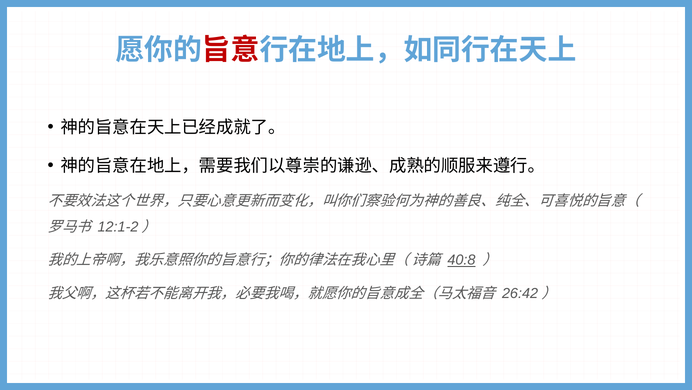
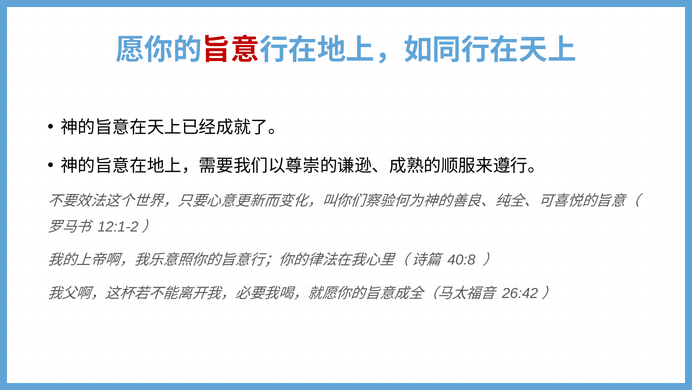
40:8 underline: present -> none
